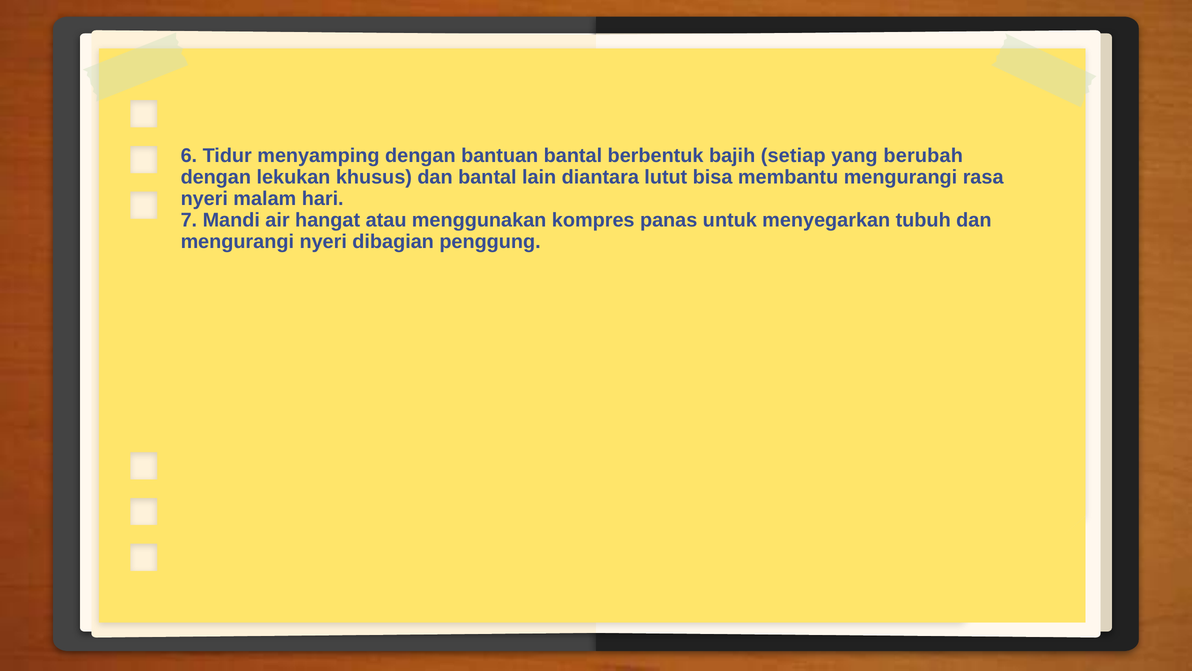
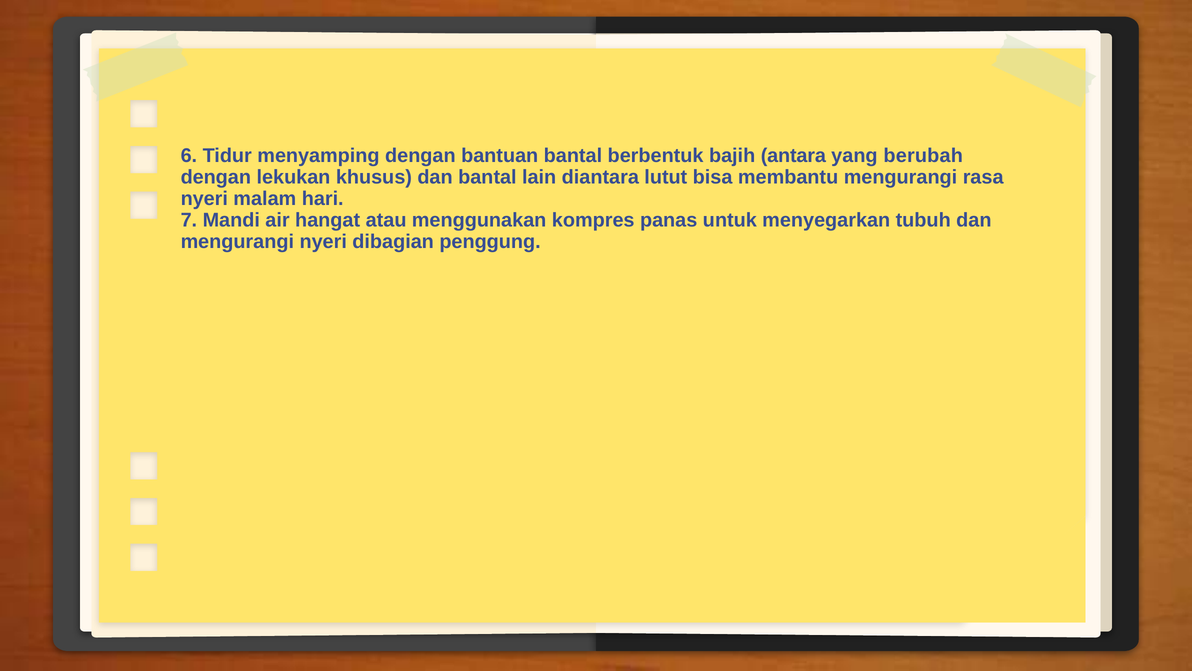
setiap: setiap -> antara
